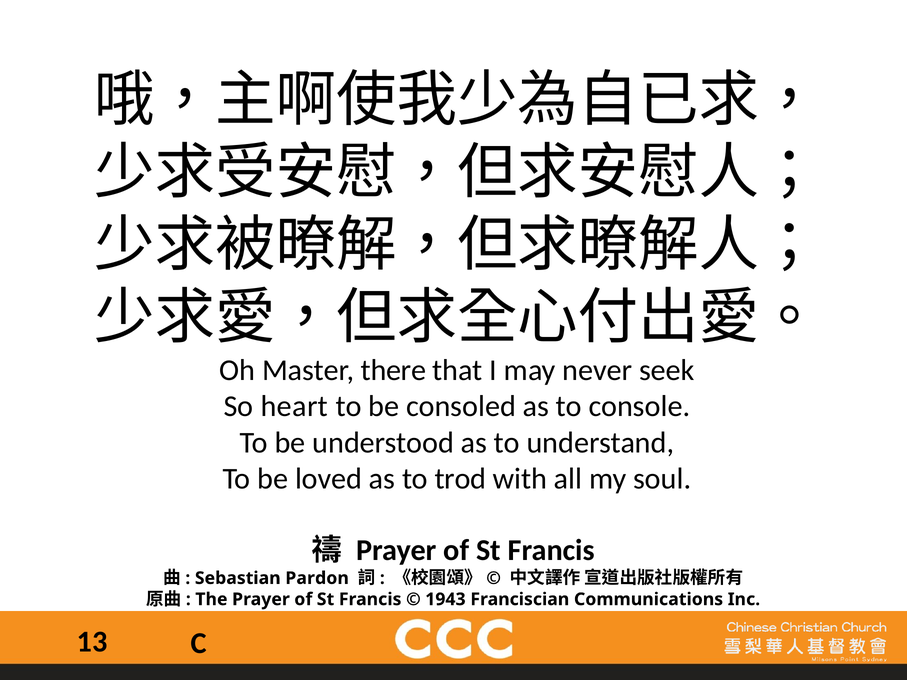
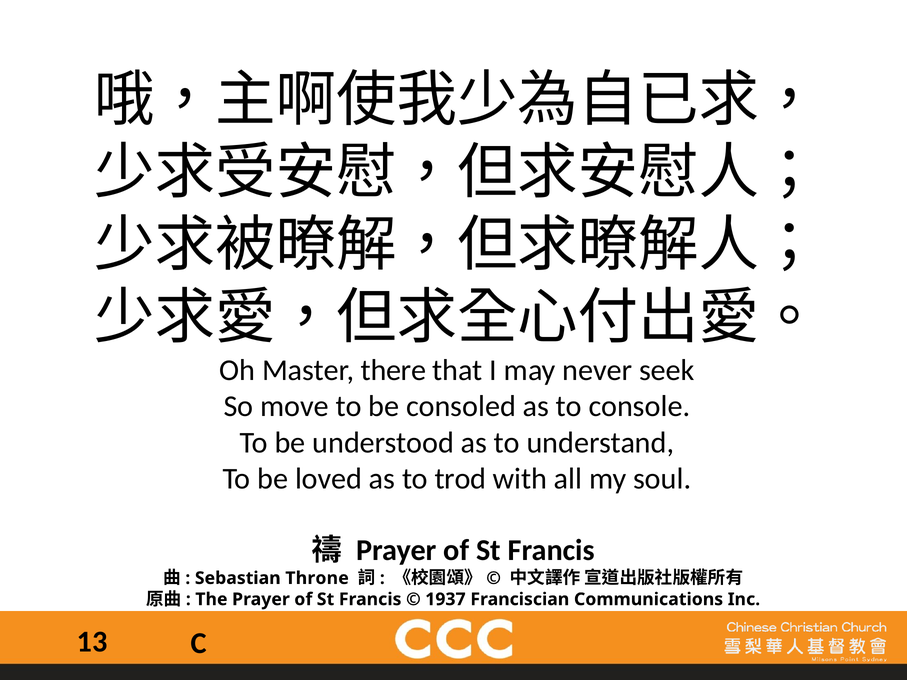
heart: heart -> move
Pardon: Pardon -> Throne
1943: 1943 -> 1937
